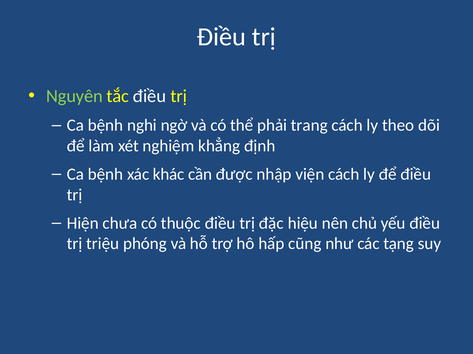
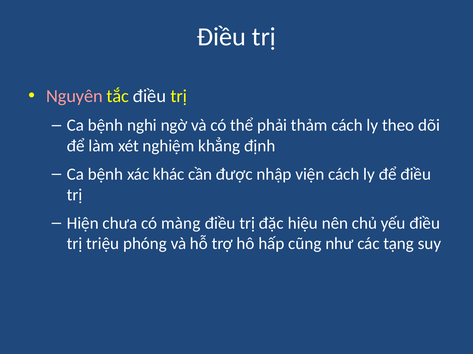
Nguyên colour: light green -> pink
trang: trang -> thảm
thuộc: thuộc -> màng
